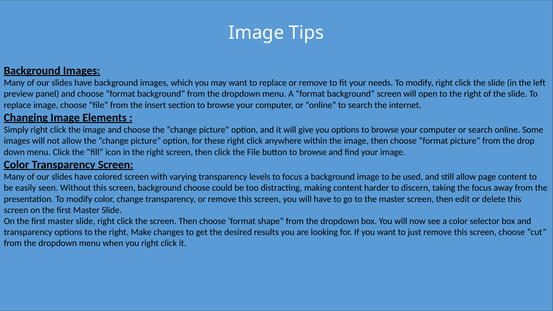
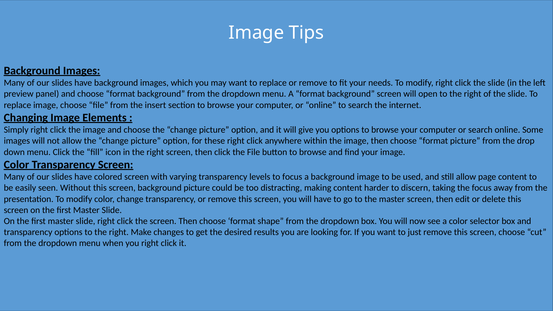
background choose: choose -> picture
